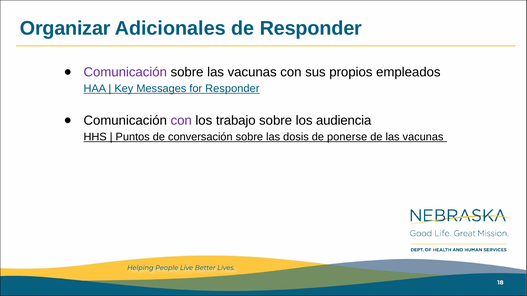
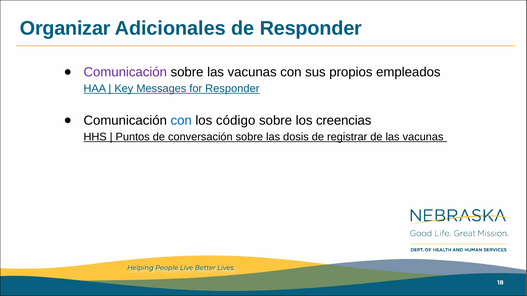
con at (181, 121) colour: purple -> blue
trabajo: trabajo -> código
audiencia: audiencia -> creencias
ponerse: ponerse -> registrar
